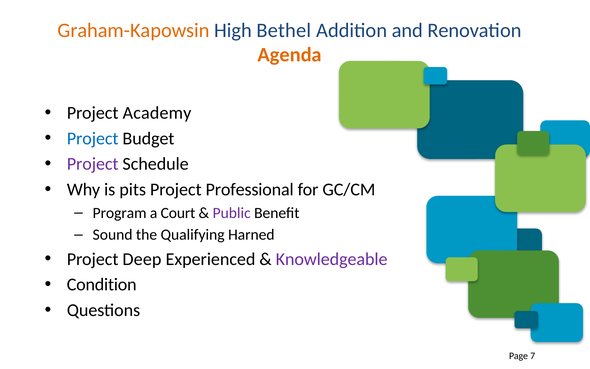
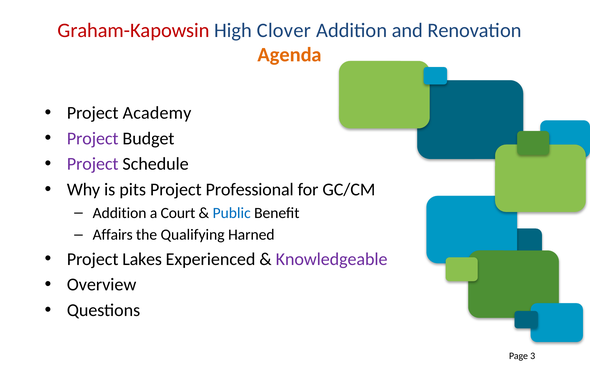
Graham-Kapowsin colour: orange -> red
Bethel: Bethel -> Clover
Project at (93, 138) colour: blue -> purple
Program at (120, 213): Program -> Addition
Public colour: purple -> blue
Sound: Sound -> Affairs
Deep: Deep -> Lakes
Condition: Condition -> Overview
7: 7 -> 3
